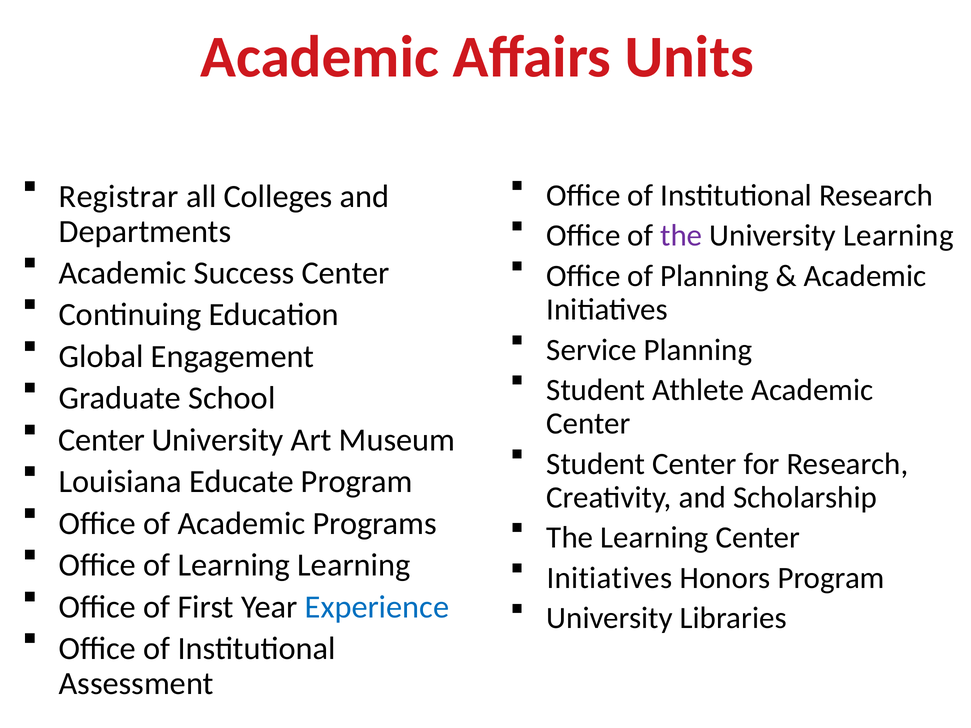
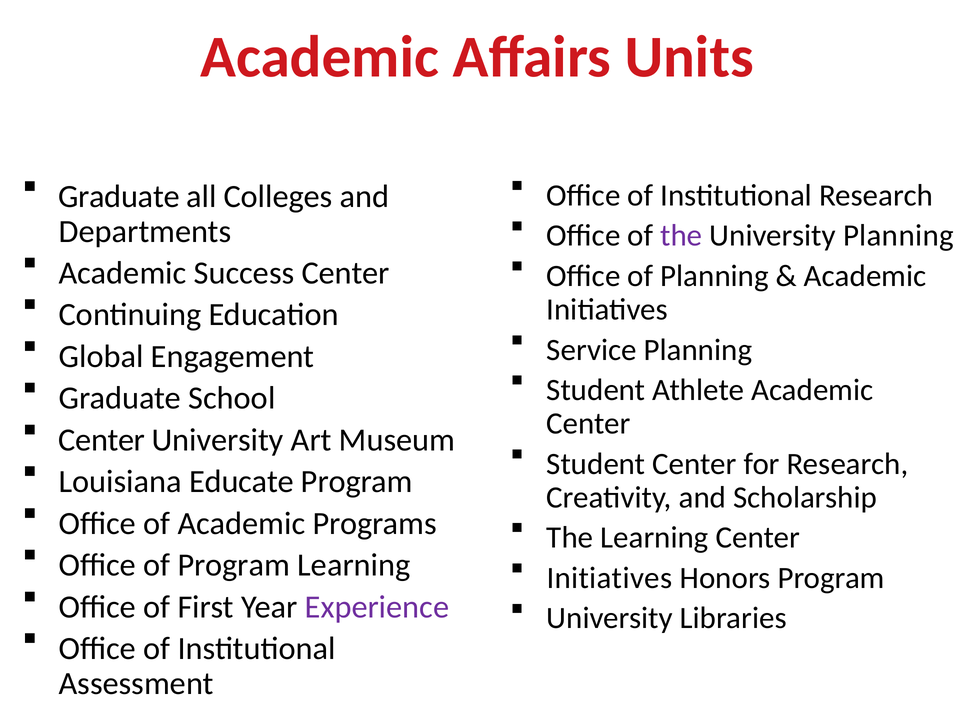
Registrar at (119, 196): Registrar -> Graduate
University Learning: Learning -> Planning
of Learning: Learning -> Program
Experience colour: blue -> purple
